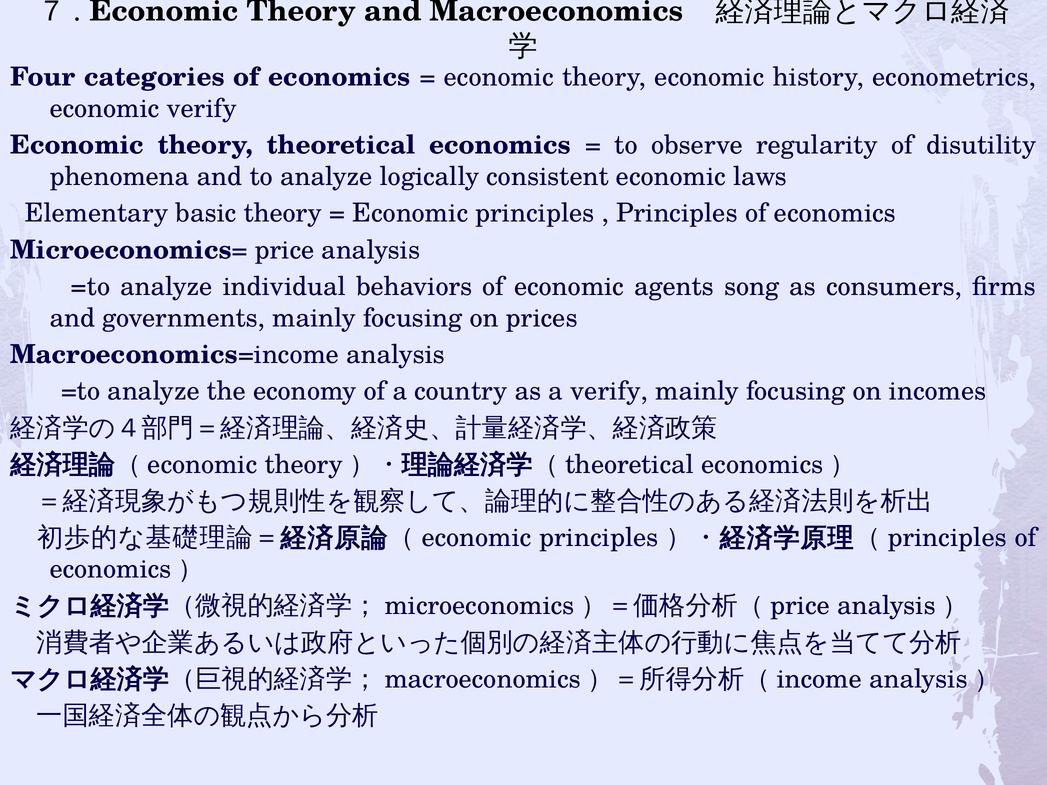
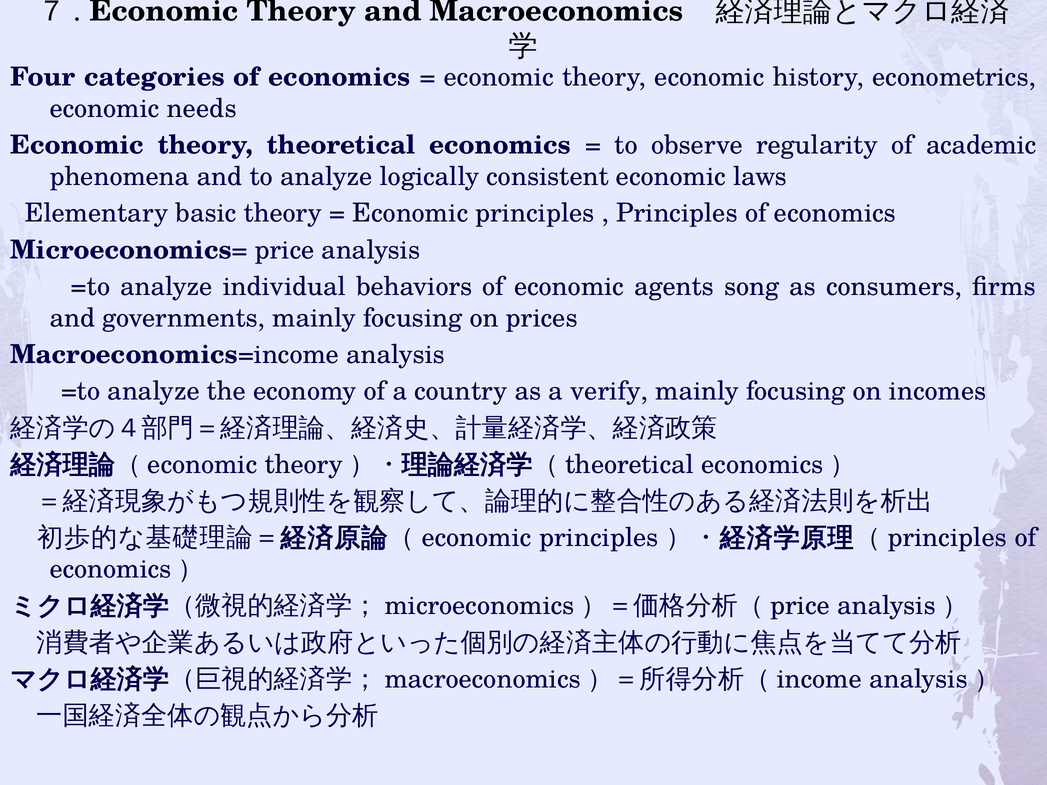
economic verify: verify -> needs
disutility: disutility -> academic
